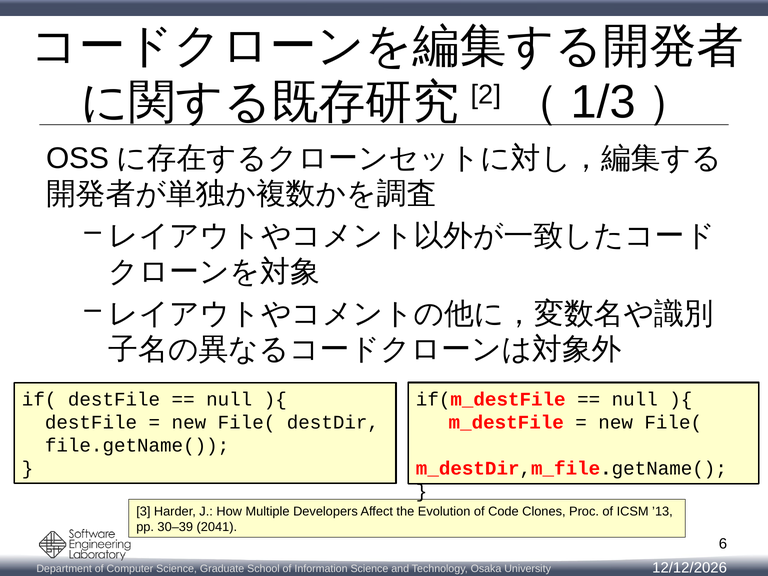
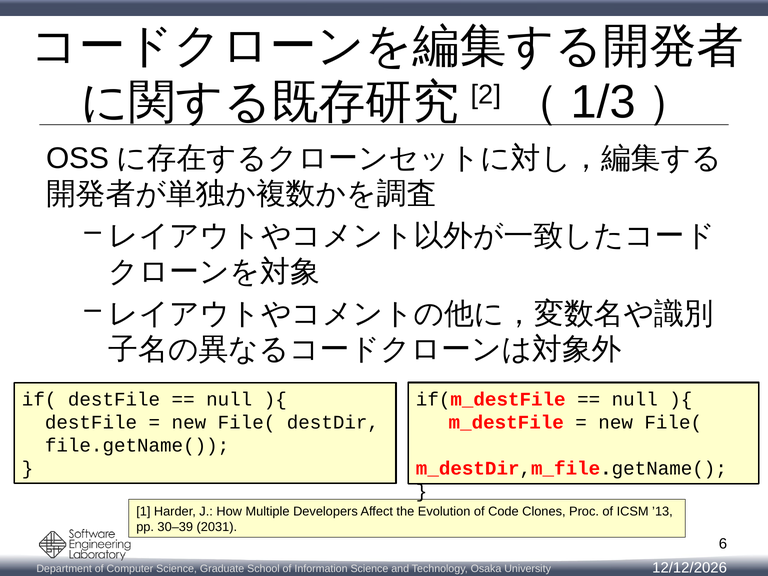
3: 3 -> 1
2041: 2041 -> 2031
